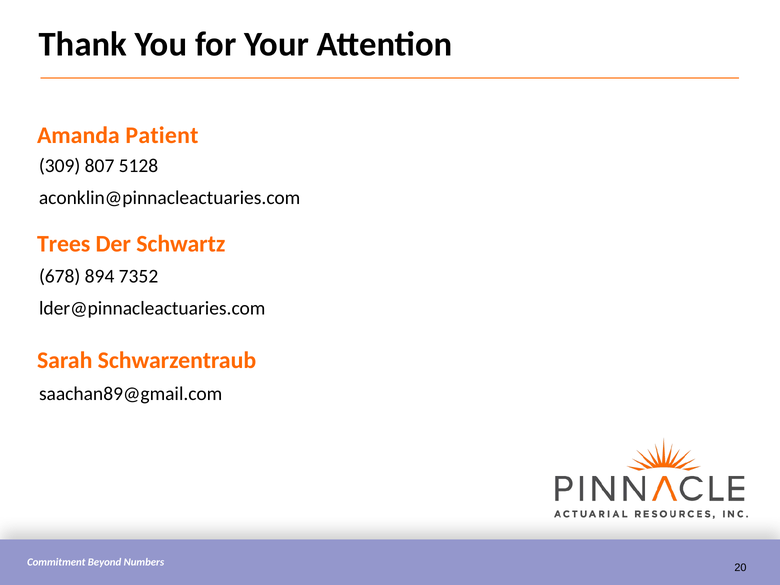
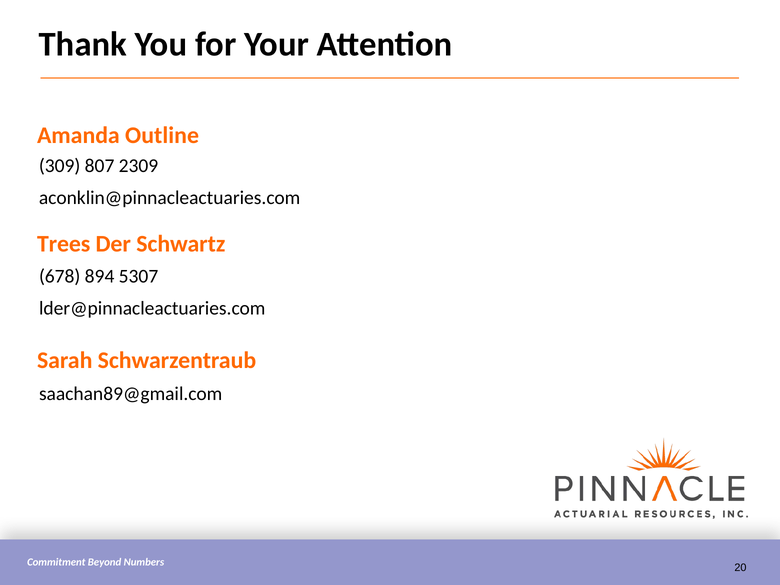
Patient: Patient -> Outline
5128: 5128 -> 2309
7352: 7352 -> 5307
